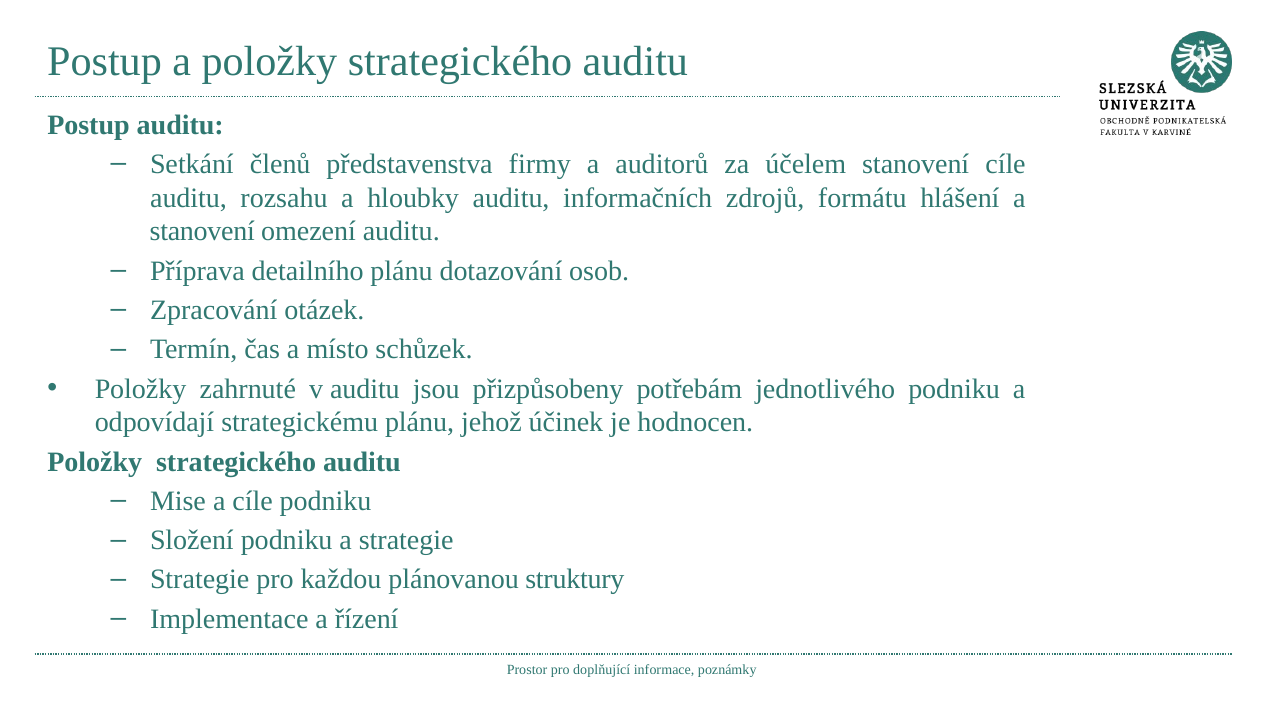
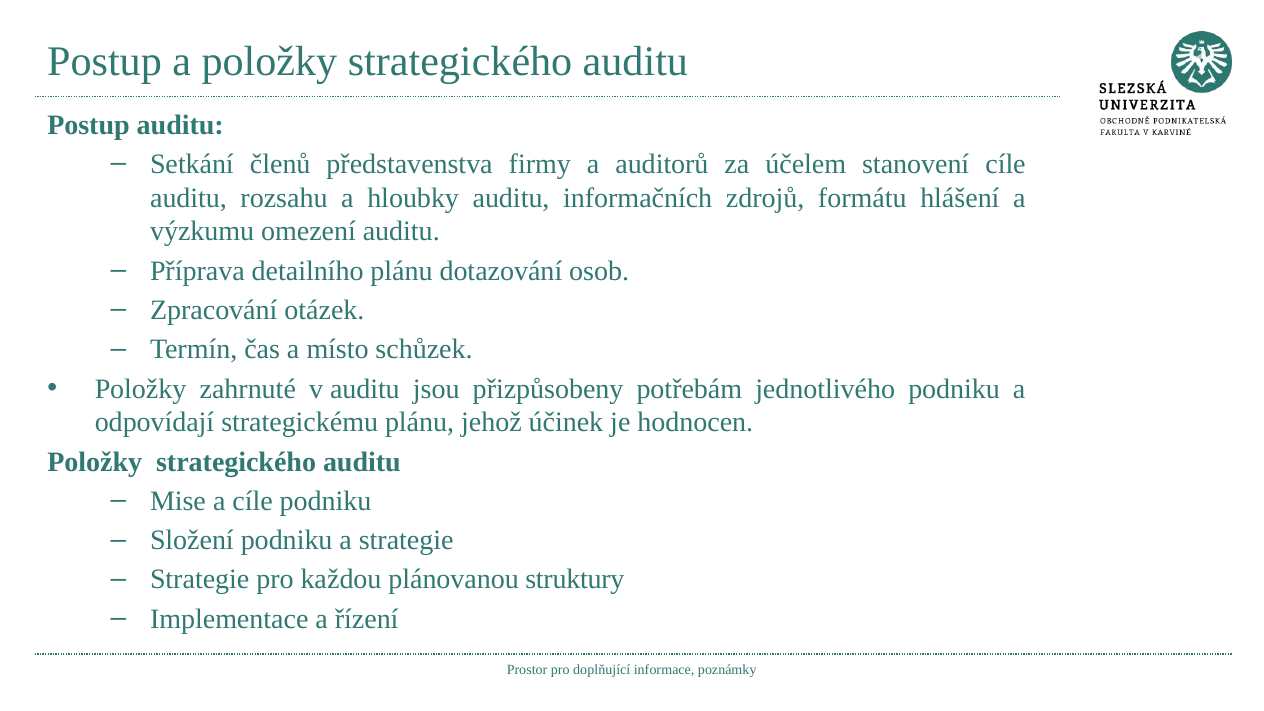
stanovení at (202, 232): stanovení -> výzkumu
